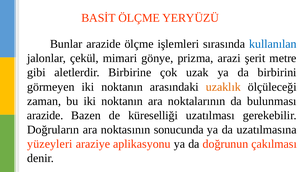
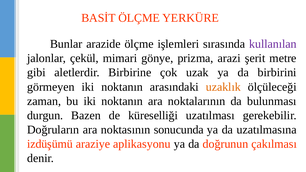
YERYÜZÜ: YERYÜZÜ -> YERKÜRE
kullanılan colour: blue -> purple
arazide at (45, 115): arazide -> durgun
yüzeyleri: yüzeyleri -> izdüşümü
